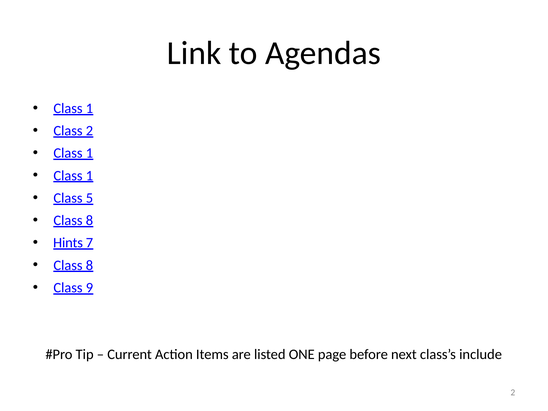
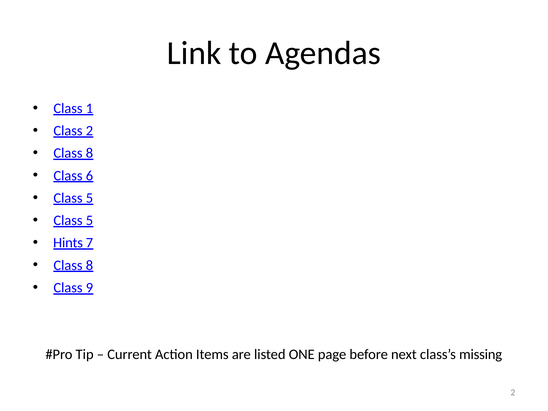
1 at (89, 153): 1 -> 8
1 at (89, 176): 1 -> 6
8 at (89, 220): 8 -> 5
include: include -> missing
